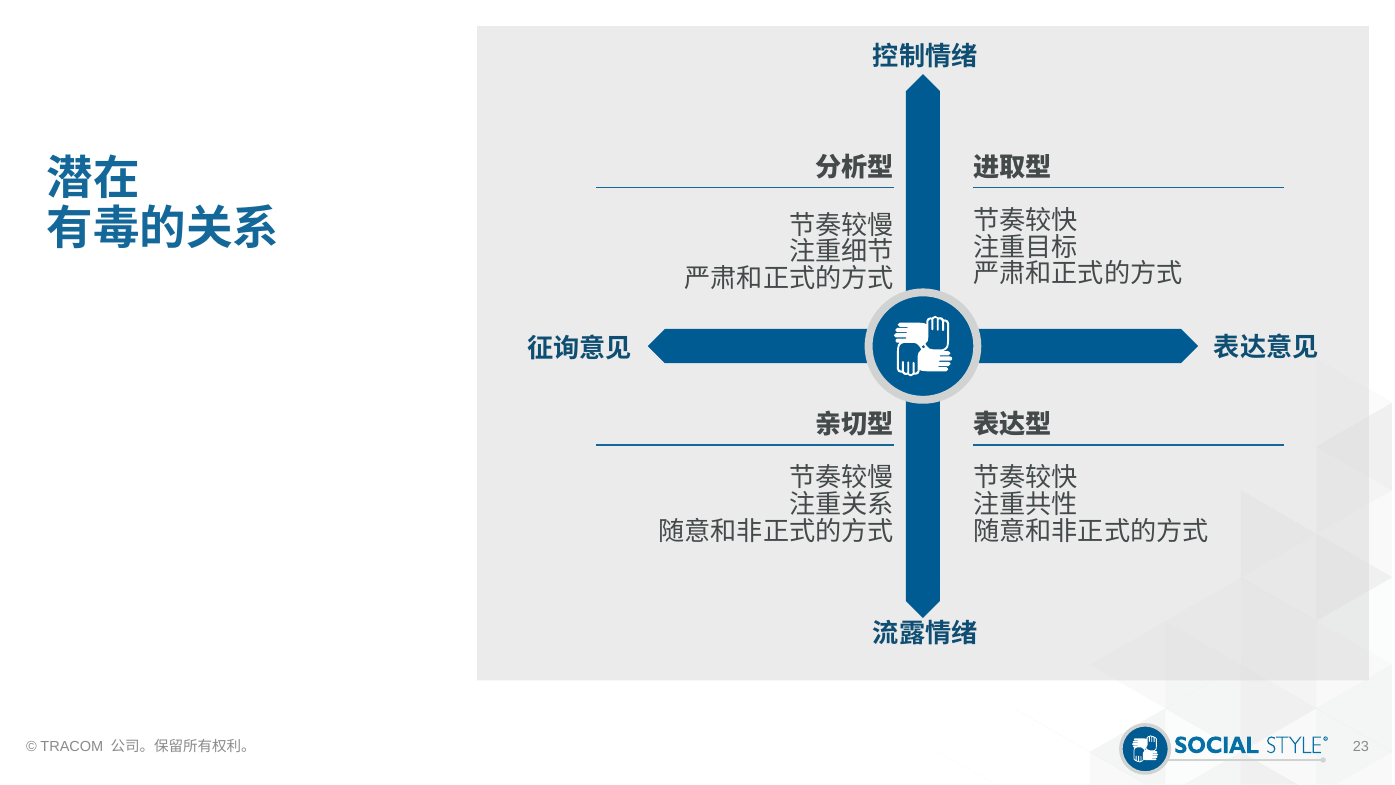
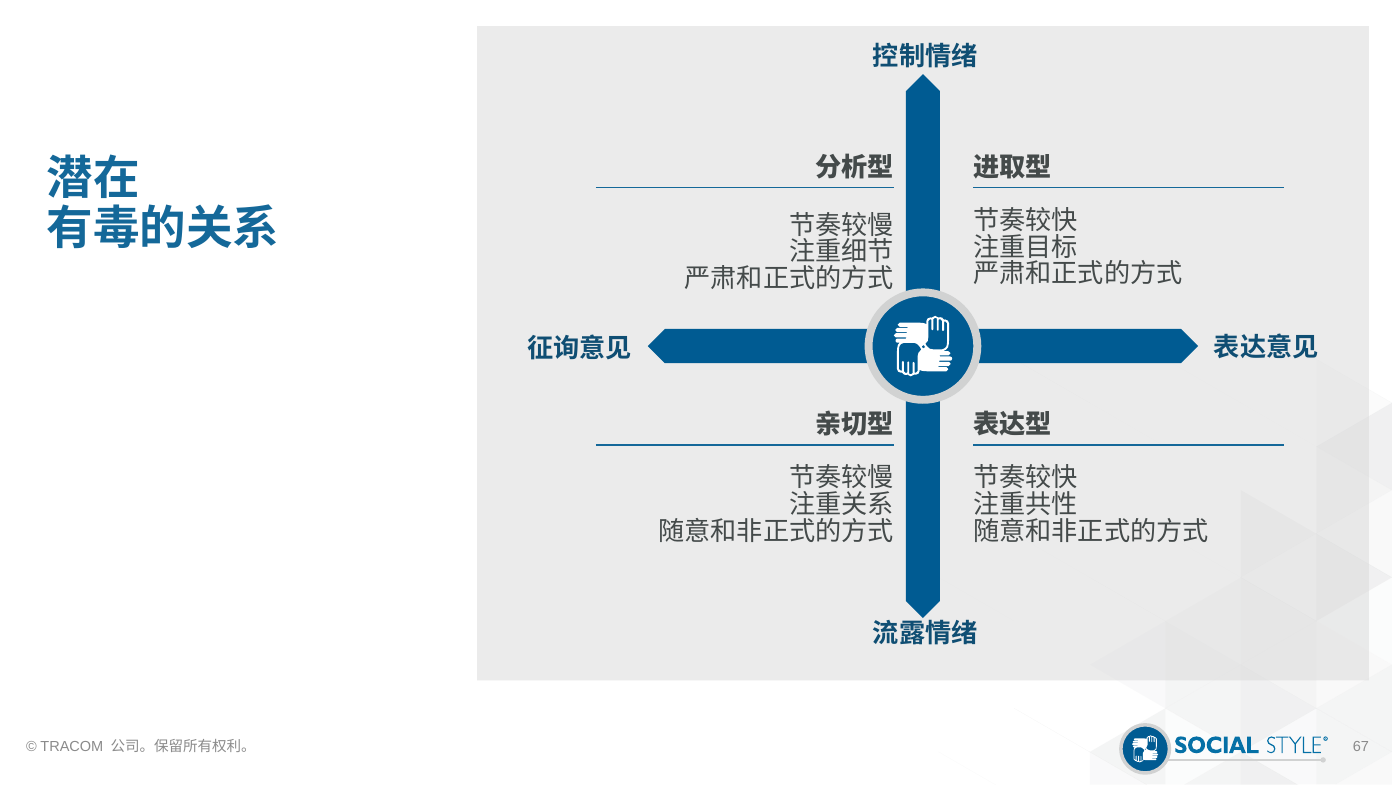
23: 23 -> 67
